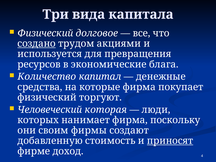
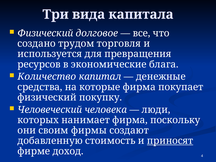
создано underline: present -> none
акциями: акциями -> торговля
торгуют: торгуют -> покупку
которая: которая -> человека
